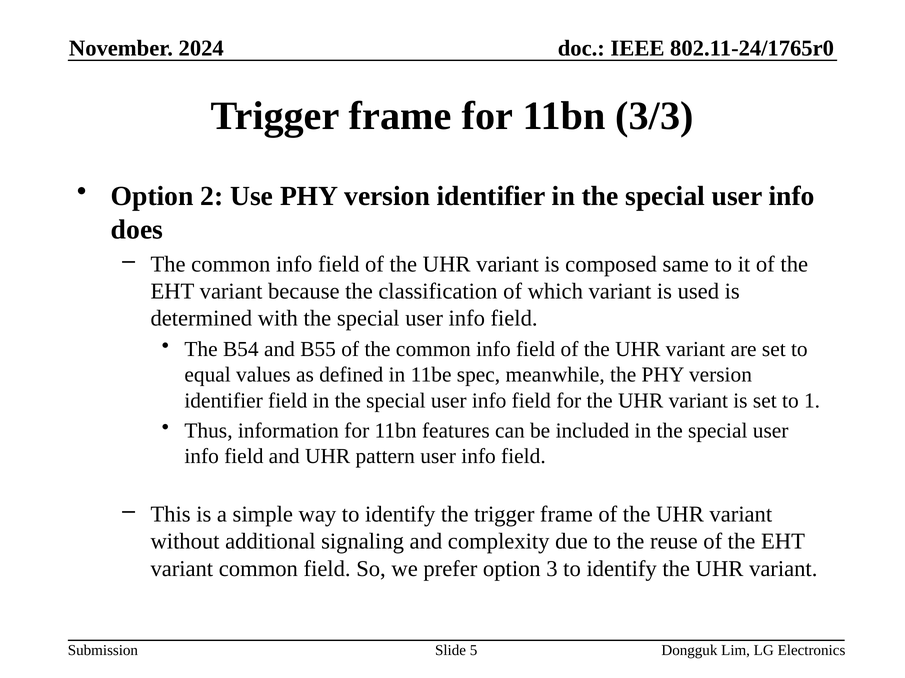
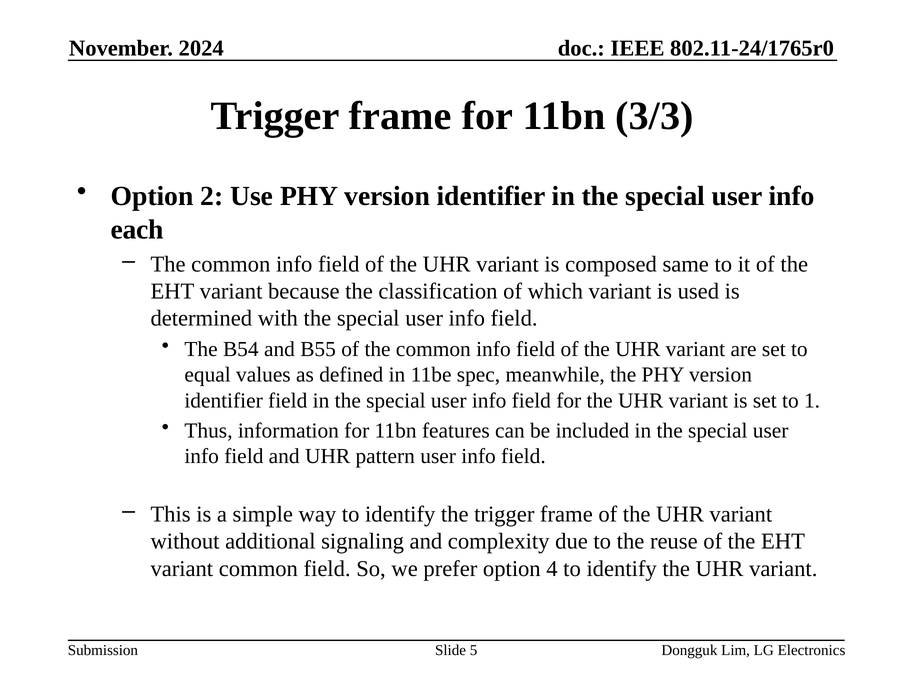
does: does -> each
3: 3 -> 4
